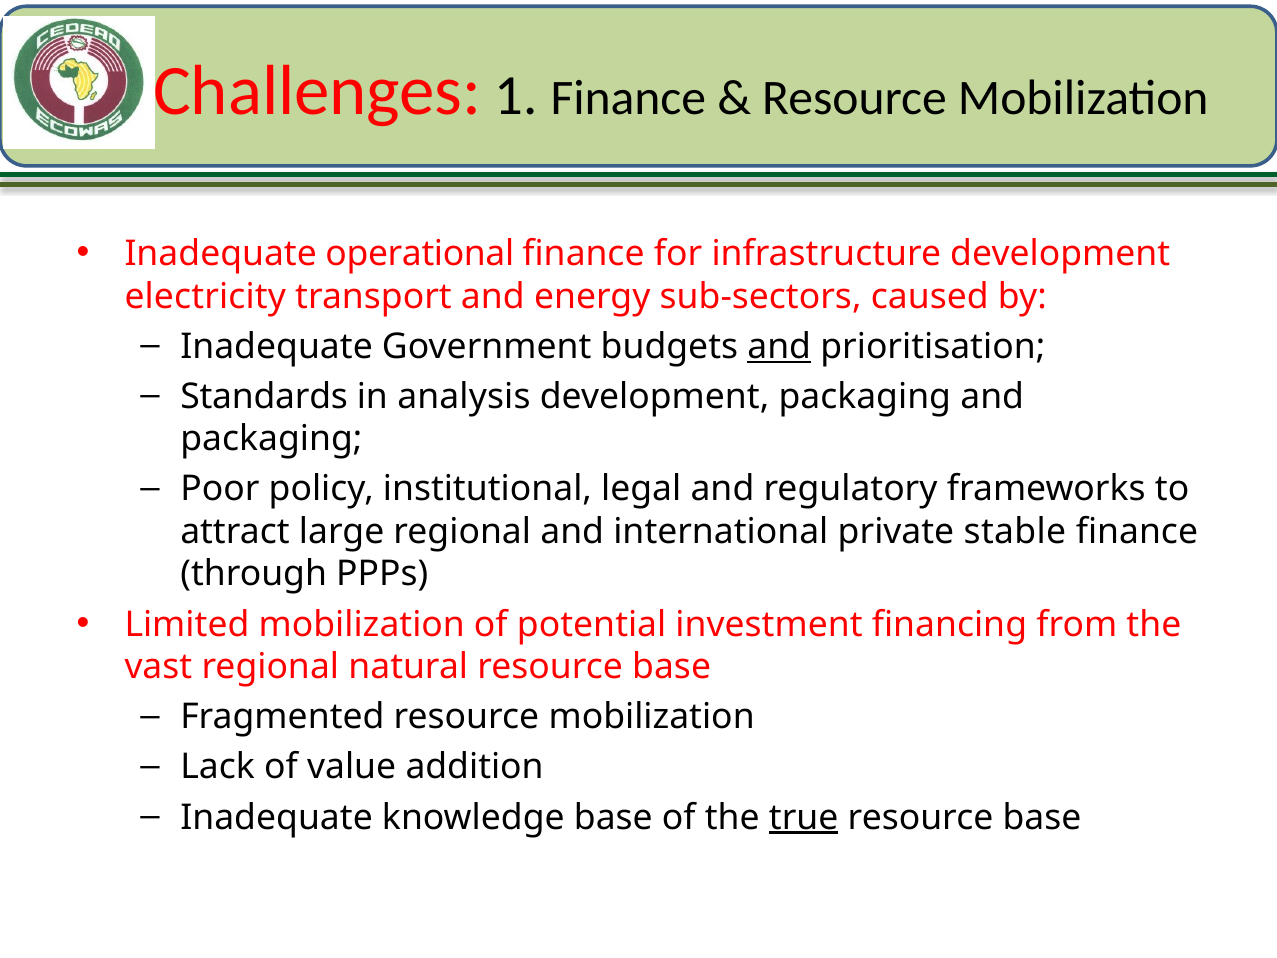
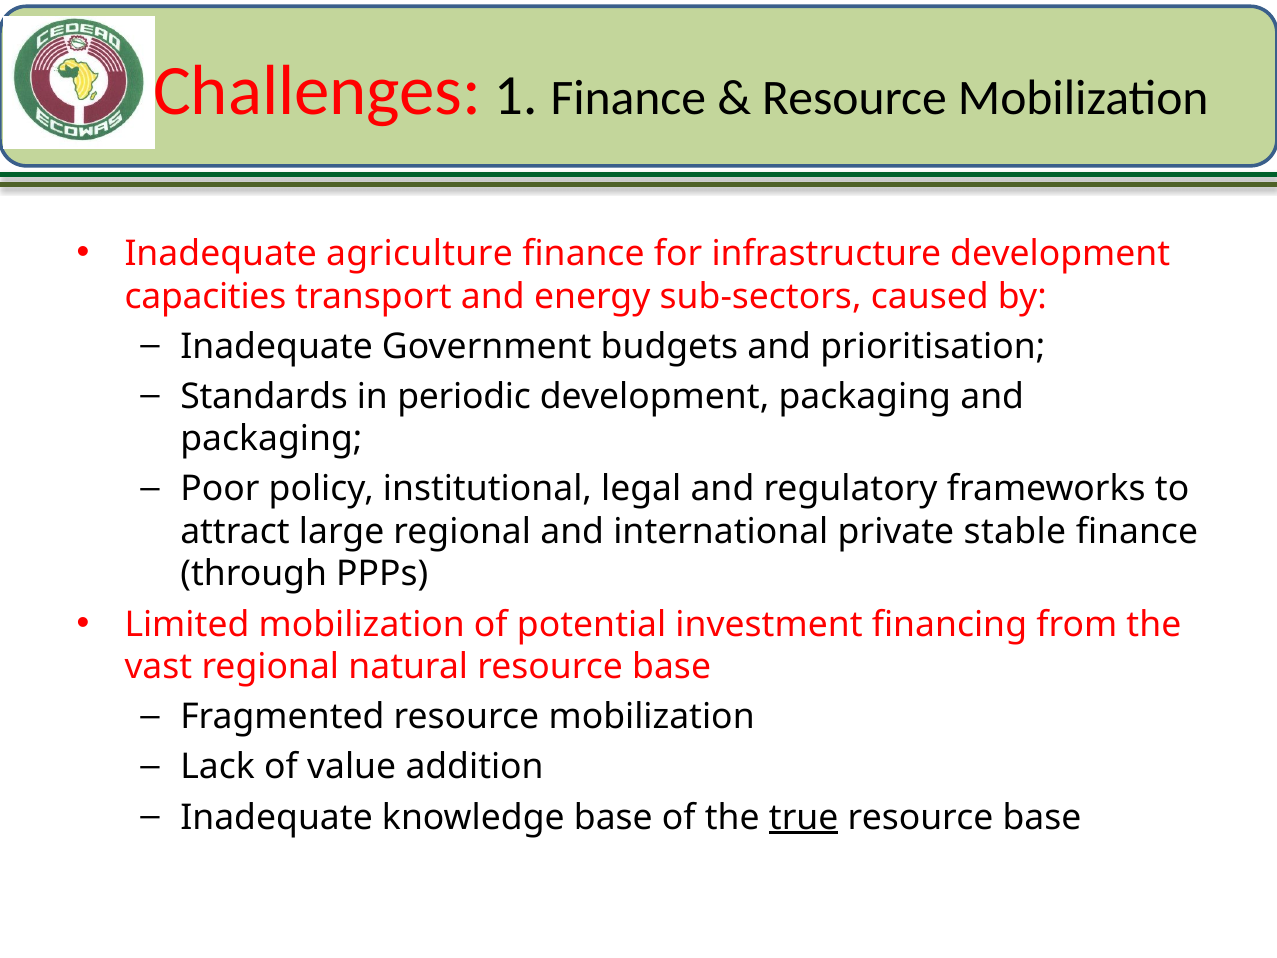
operational: operational -> agriculture
electricity: electricity -> capacities
and at (779, 346) underline: present -> none
analysis: analysis -> periodic
